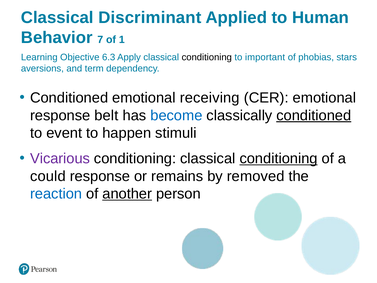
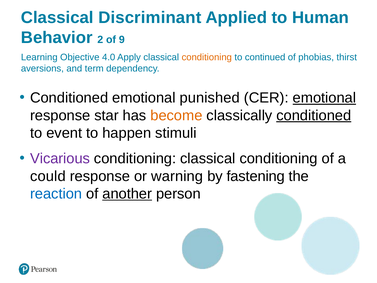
7: 7 -> 2
1: 1 -> 9
6.3: 6.3 -> 4.0
conditioning at (207, 57) colour: black -> orange
important: important -> continued
stars: stars -> thirst
receiving: receiving -> punished
emotional at (324, 98) underline: none -> present
belt: belt -> star
become colour: blue -> orange
conditioning at (279, 158) underline: present -> none
remains: remains -> warning
removed: removed -> fastening
